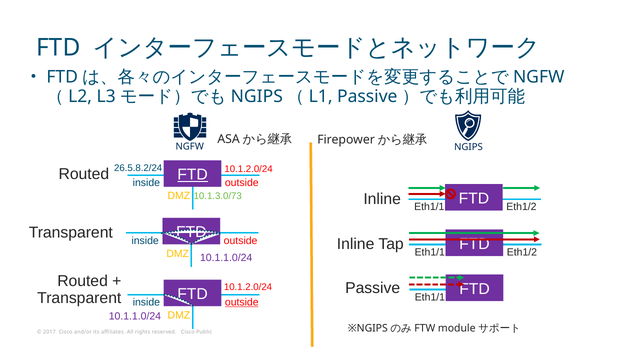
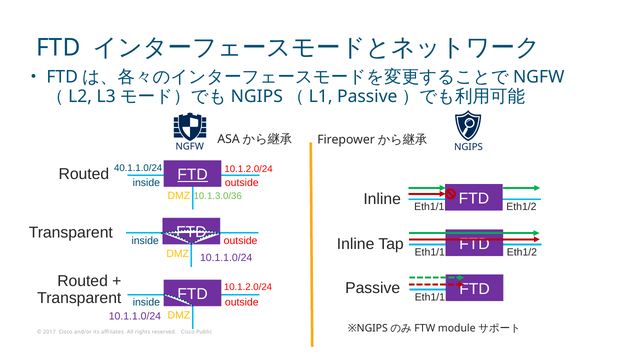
26.5.8.2/24: 26.5.8.2/24 -> 40.1.1.0/24
10.1.3.0/73: 10.1.3.0/73 -> 10.1.3.0/36
outside at (242, 302) underline: present -> none
